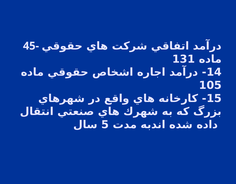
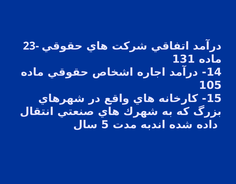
45-: 45- -> 23-
